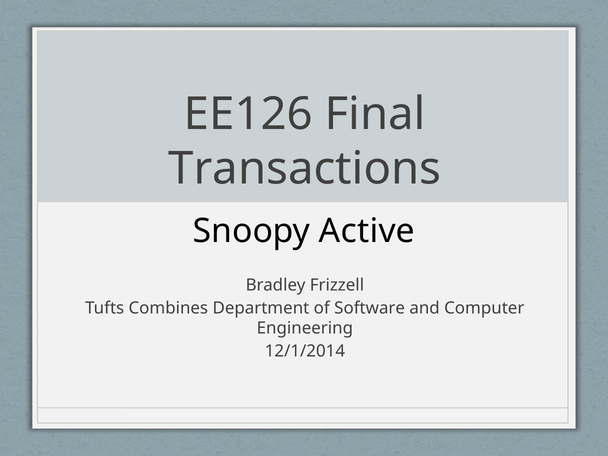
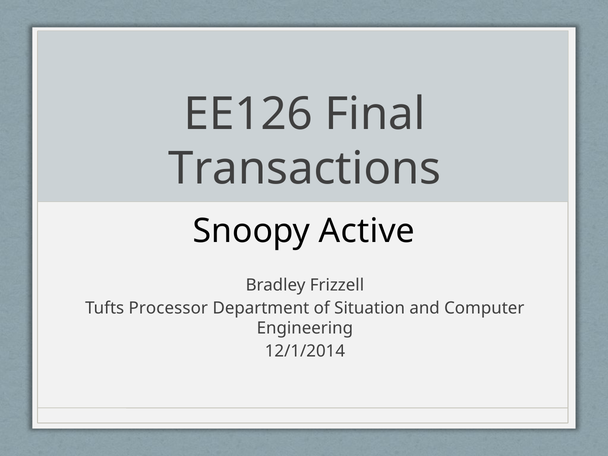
Combines: Combines -> Processor
Software: Software -> Situation
